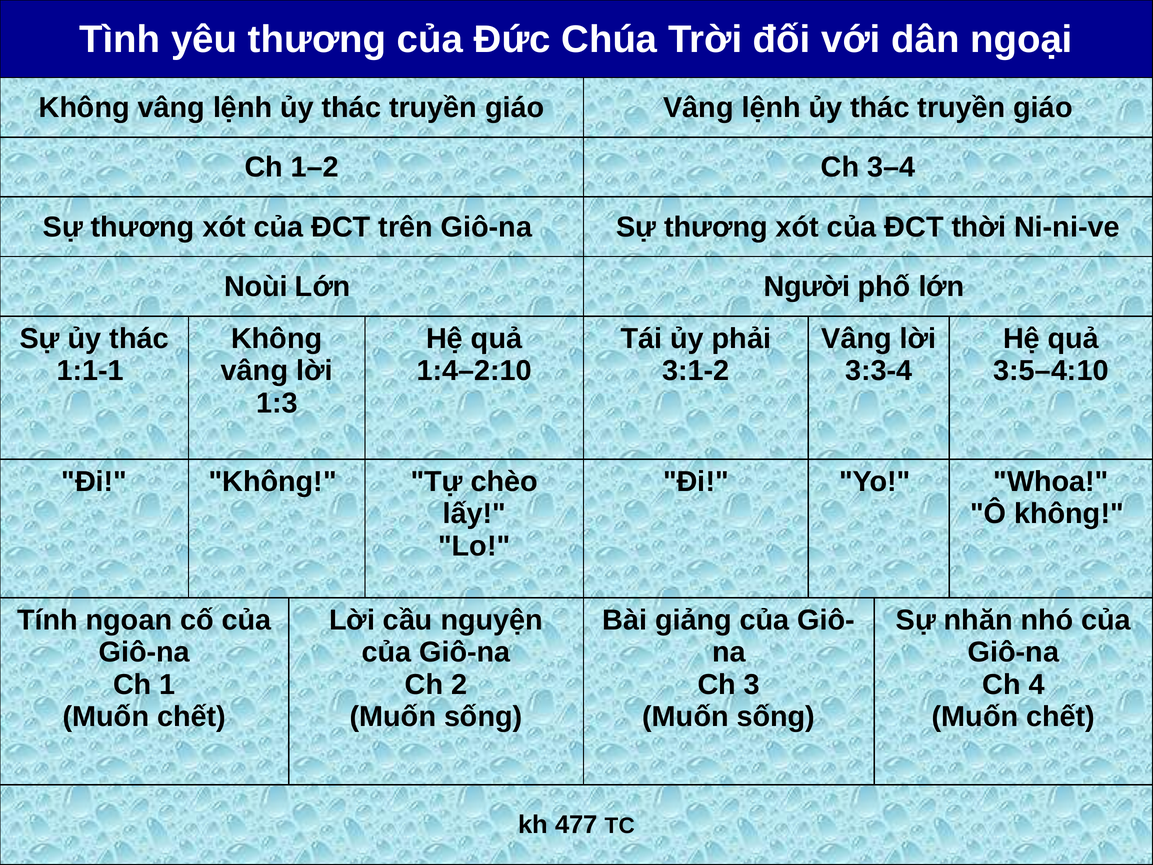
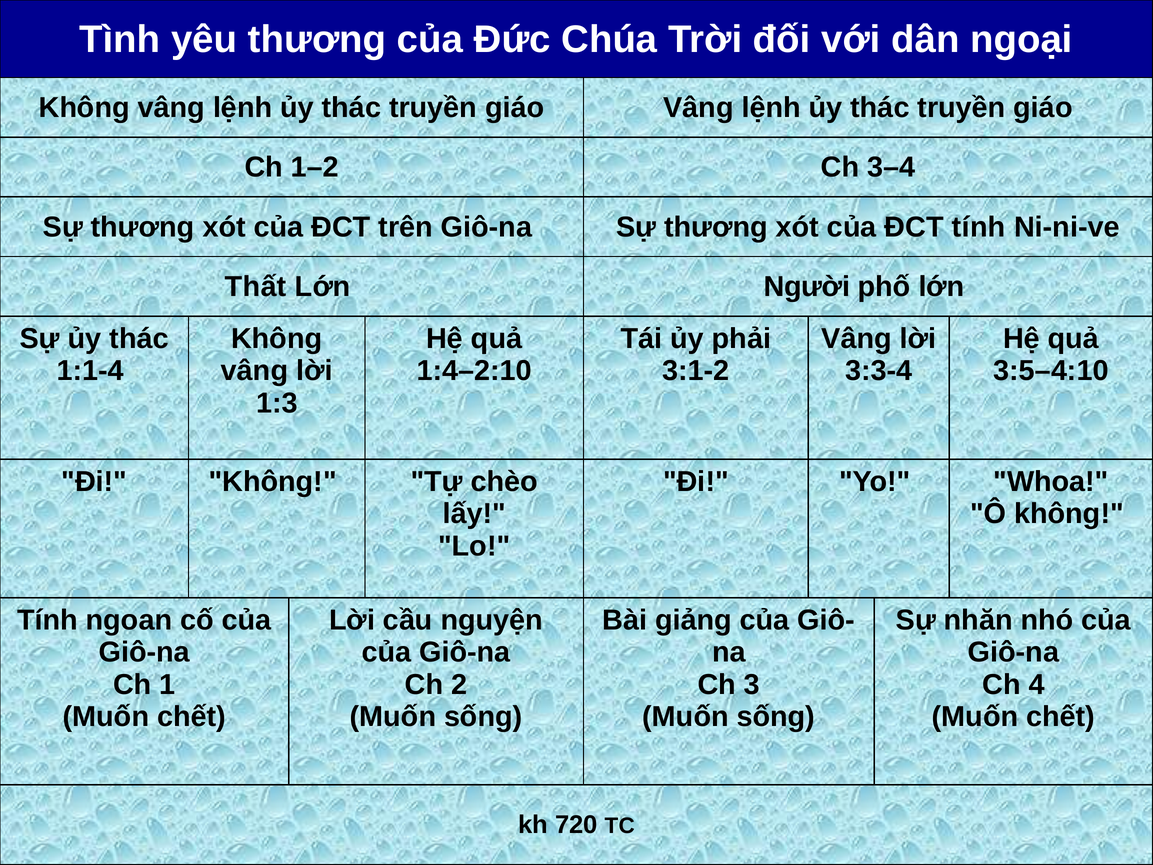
ĐCT thời: thời -> tính
Noùi: Noùi -> Thất
1:1-1: 1:1-1 -> 1:1-4
477: 477 -> 720
